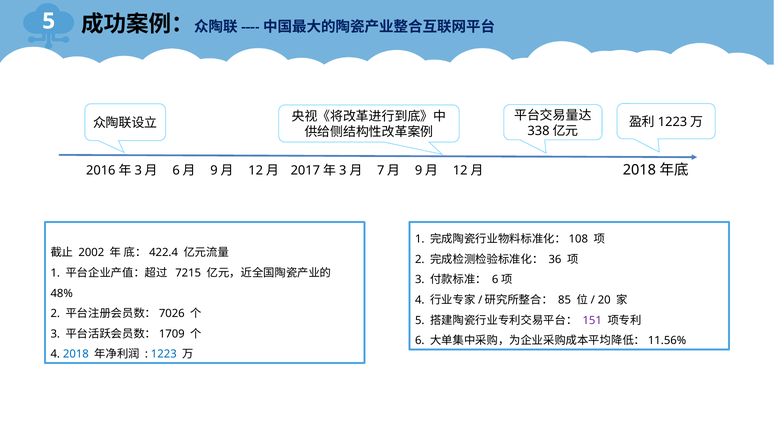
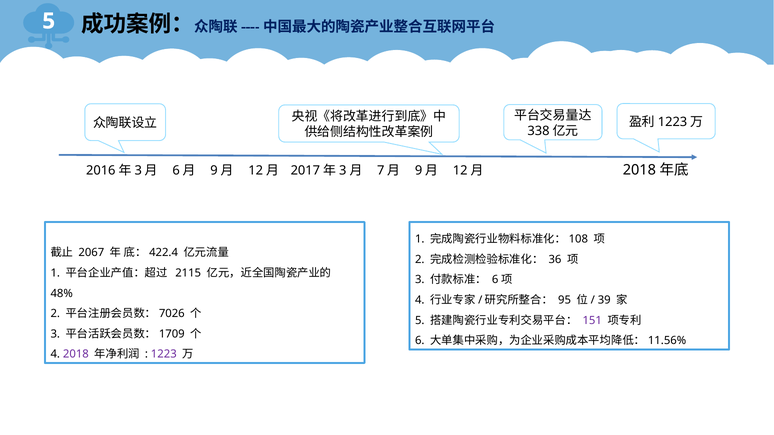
2002: 2002 -> 2067
7215: 7215 -> 2115
85: 85 -> 95
20: 20 -> 39
2018 colour: blue -> purple
1223 colour: blue -> purple
